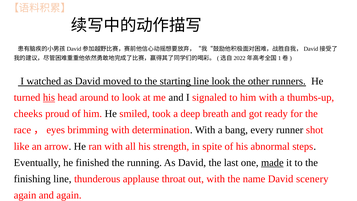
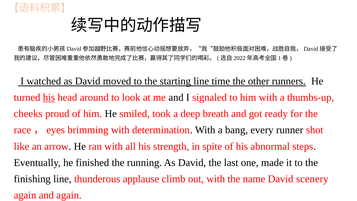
line look: look -> time
made underline: present -> none
throat: throat -> climb
